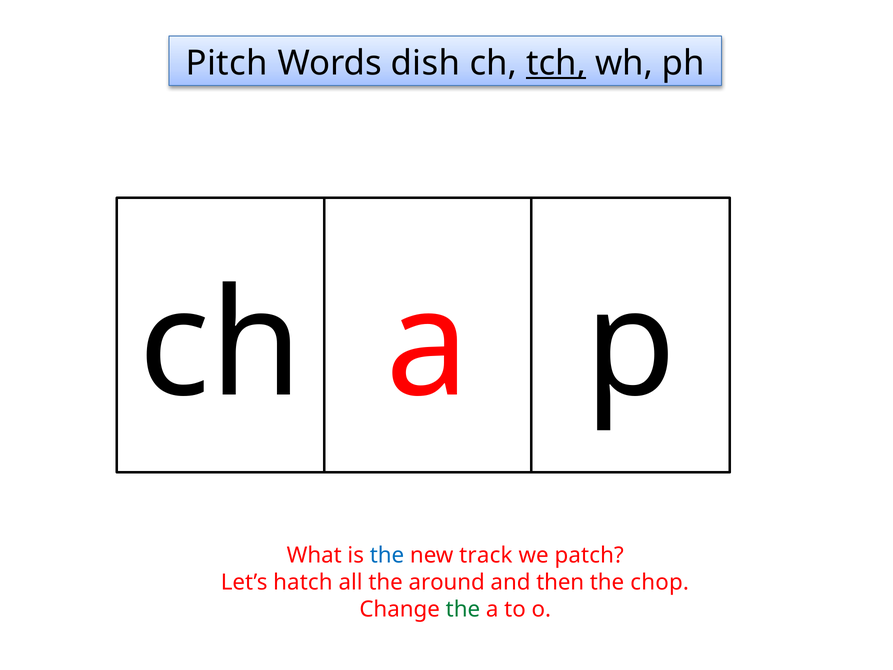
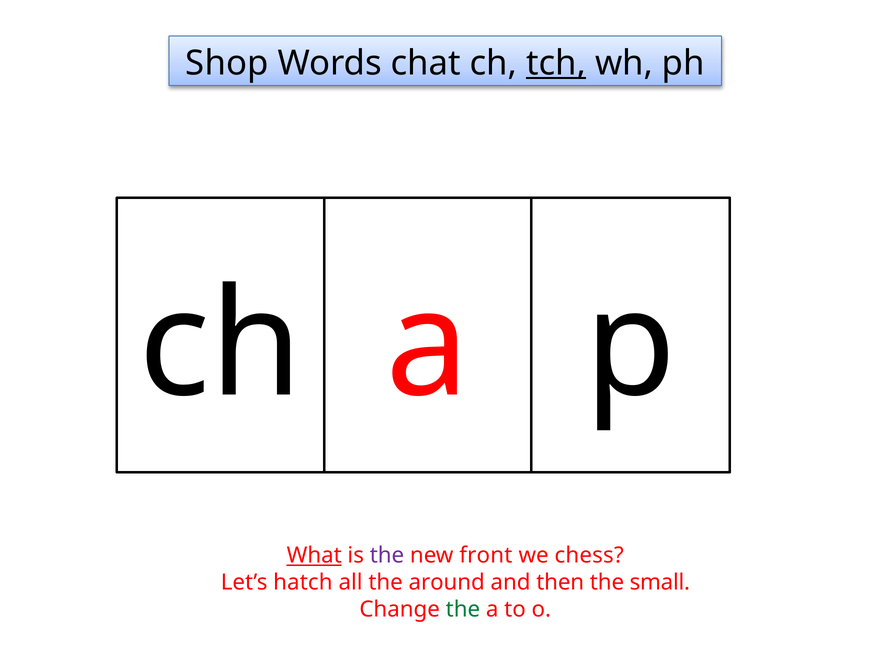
Pitch: Pitch -> Shop
dish: dish -> chat
What underline: none -> present
the at (387, 555) colour: blue -> purple
track: track -> front
patch: patch -> chess
chop: chop -> small
